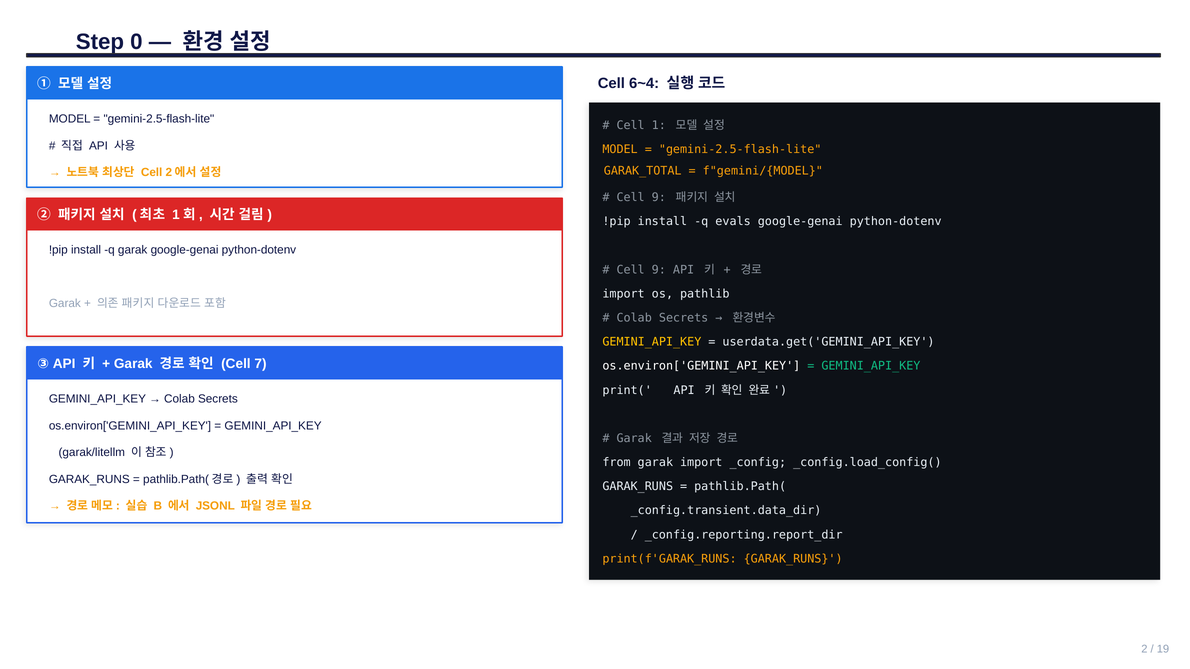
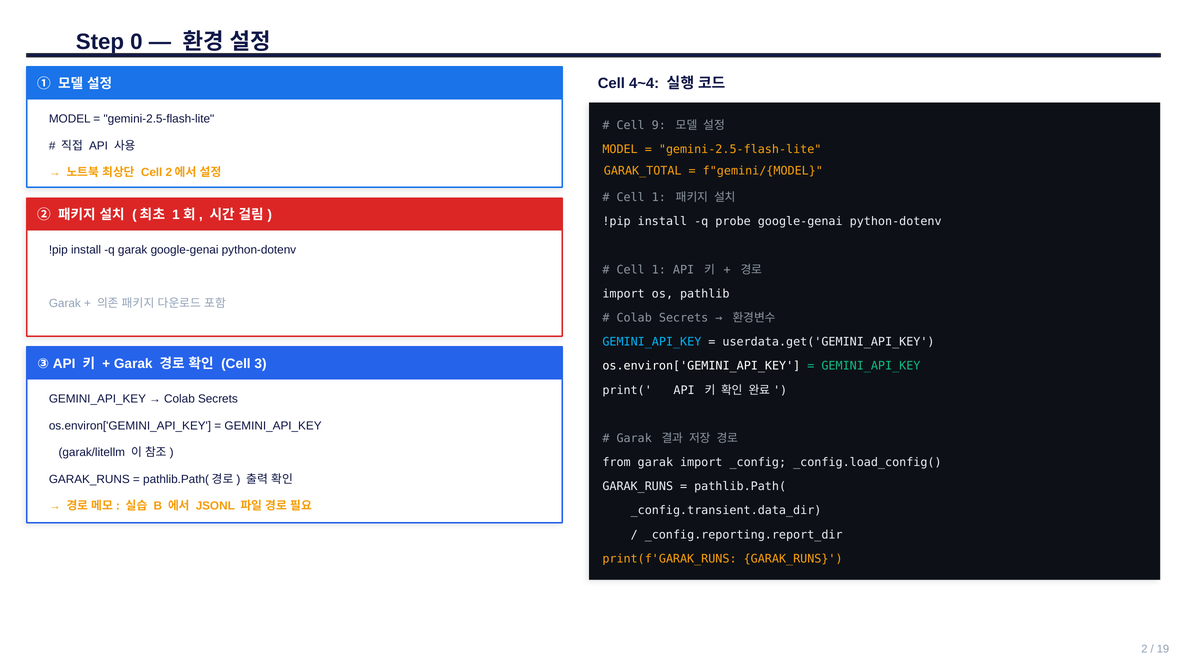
6~4: 6~4 -> 4~4
1: 1 -> 9
9 at (659, 198): 9 -> 1
evals: evals -> probe
9 at (659, 270): 9 -> 1
GEMINI_API_KEY at (652, 342) colour: yellow -> light blue
7: 7 -> 3
